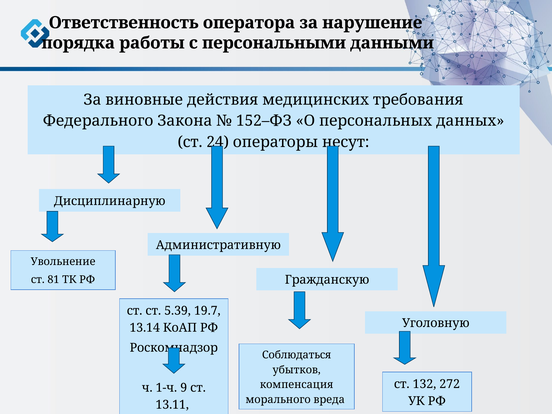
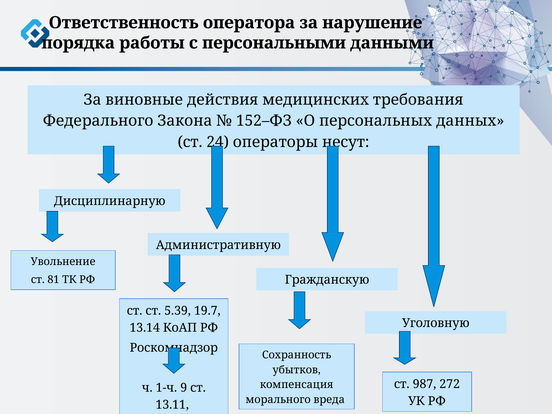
Соблюдаться: Соблюдаться -> Сохранность
132: 132 -> 987
